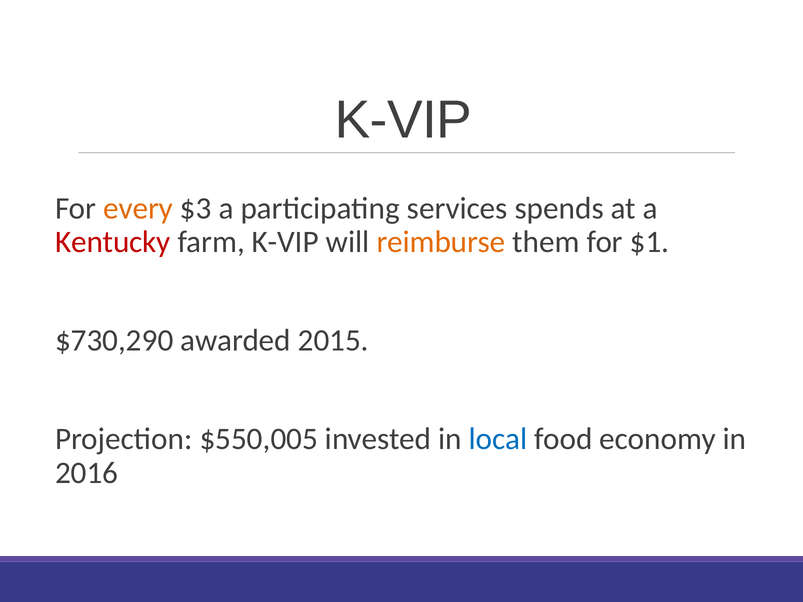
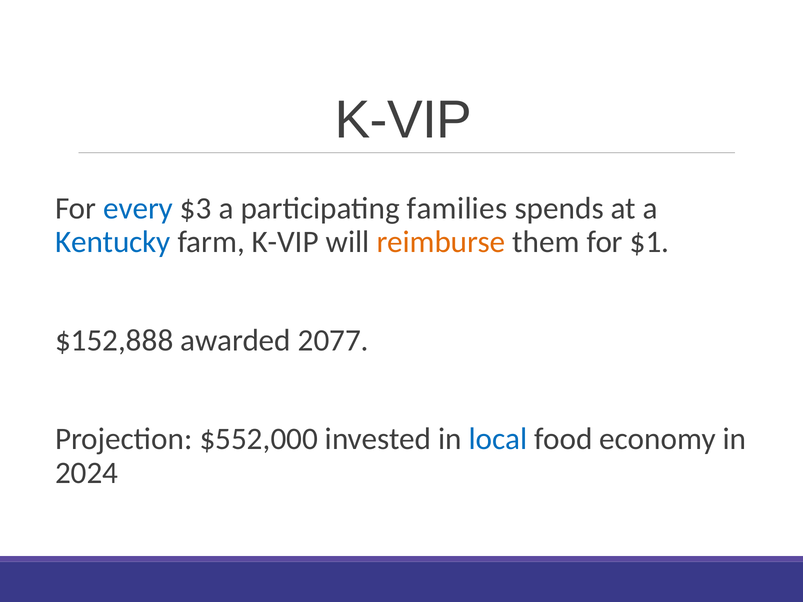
every colour: orange -> blue
services: services -> families
Kentucky colour: red -> blue
$730,290: $730,290 -> $152,888
2015: 2015 -> 2077
$550,005: $550,005 -> $552,000
2016: 2016 -> 2024
